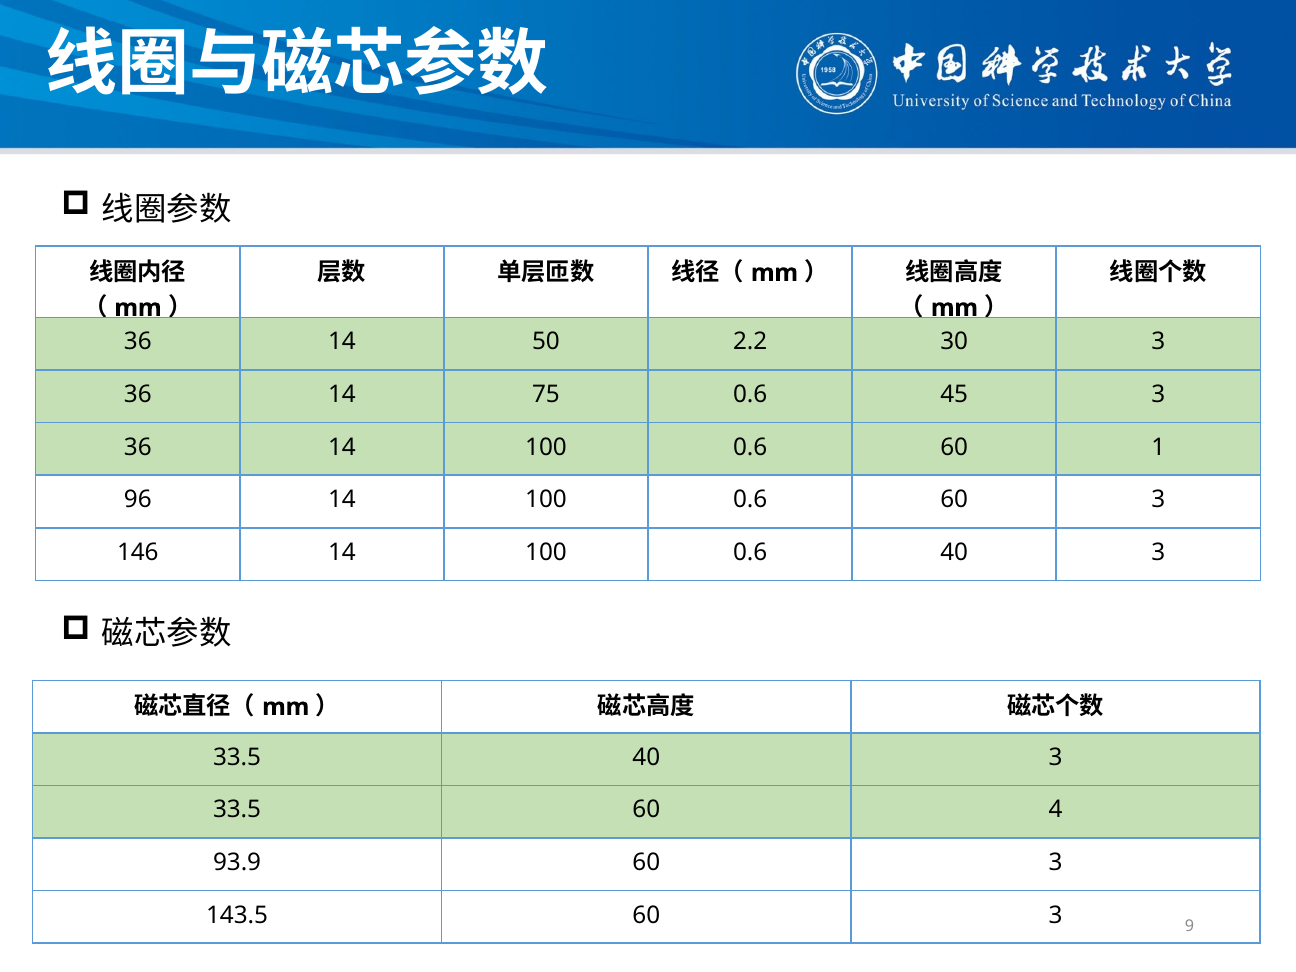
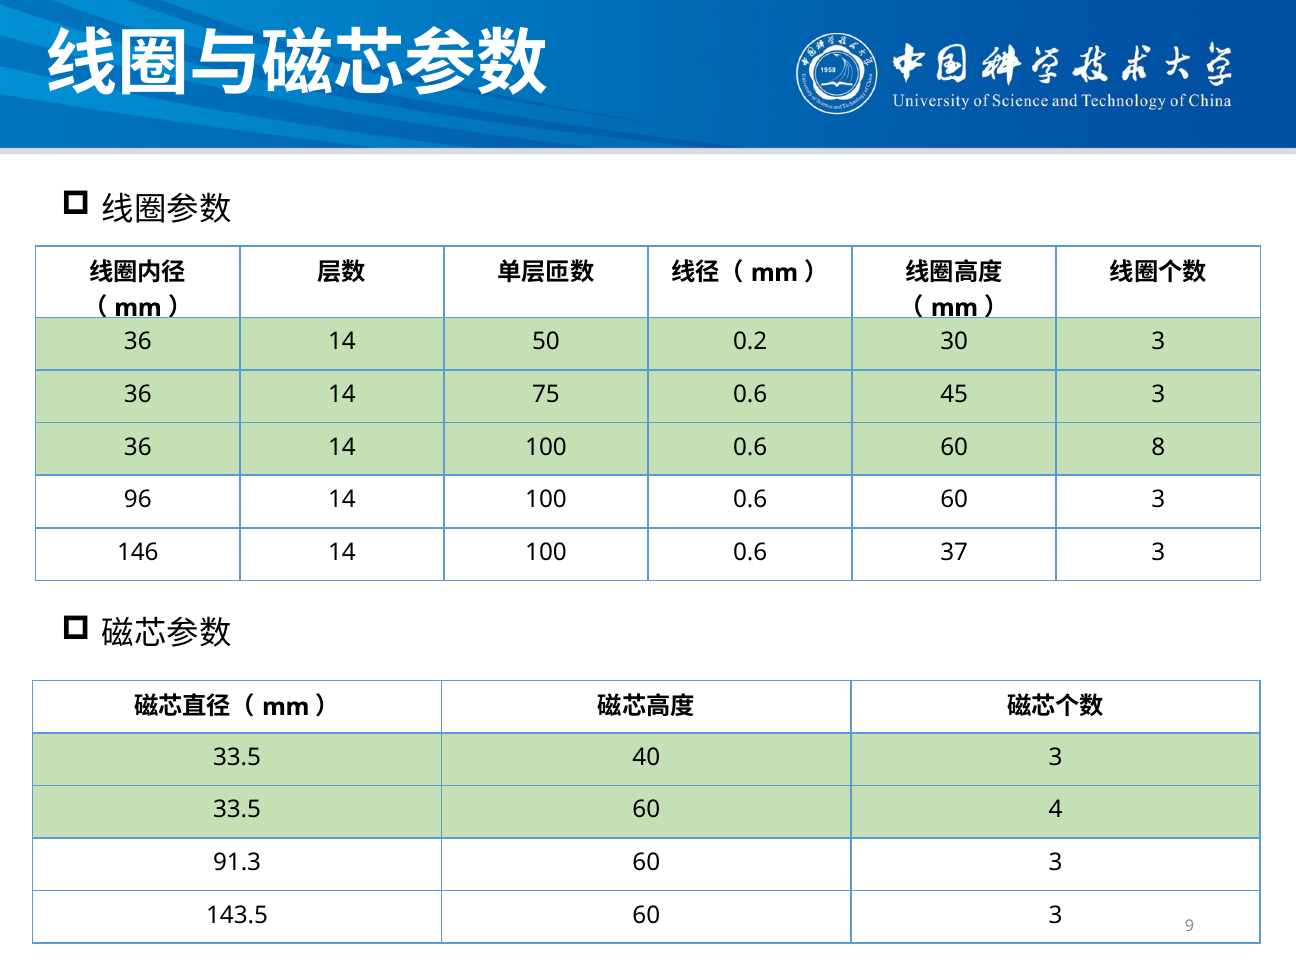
2.2: 2.2 -> 0.2
1: 1 -> 8
0.6 40: 40 -> 37
93.9: 93.9 -> 91.3
